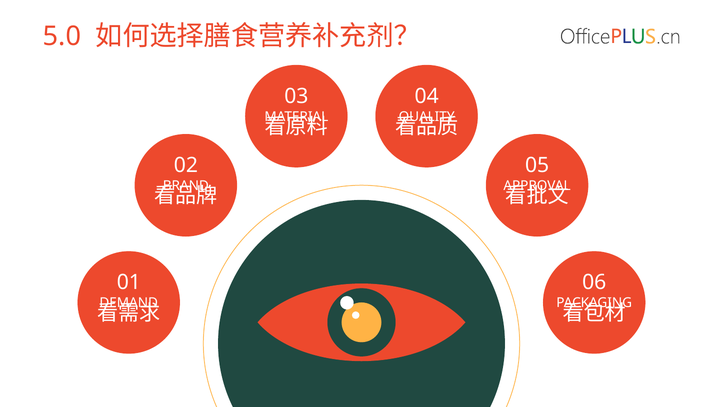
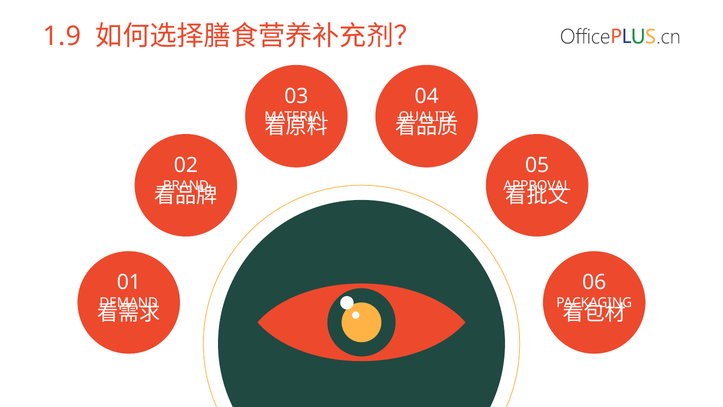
5.0: 5.0 -> 1.9
